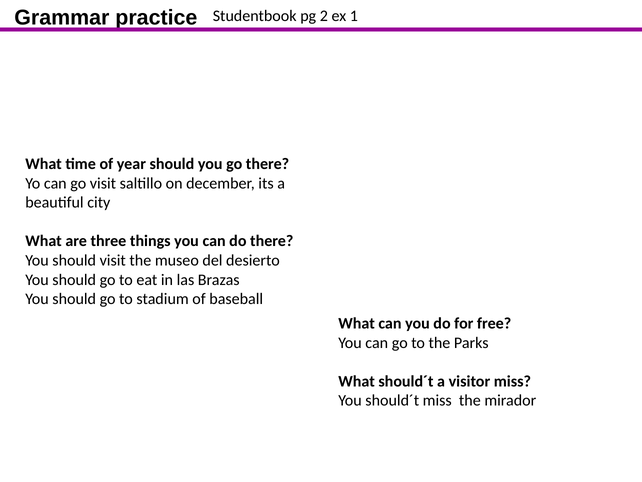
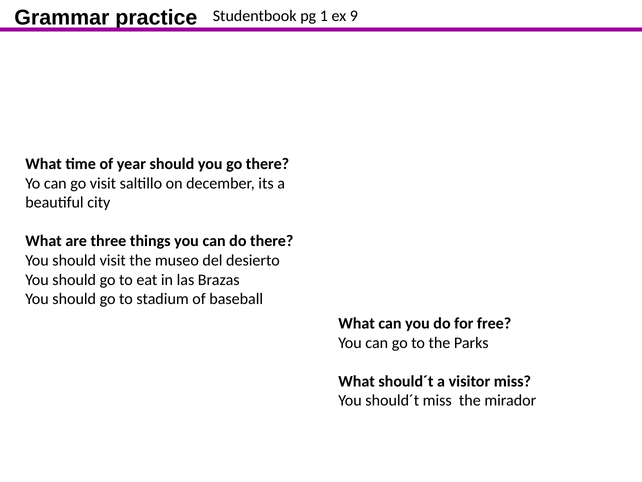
2: 2 -> 1
1: 1 -> 9
